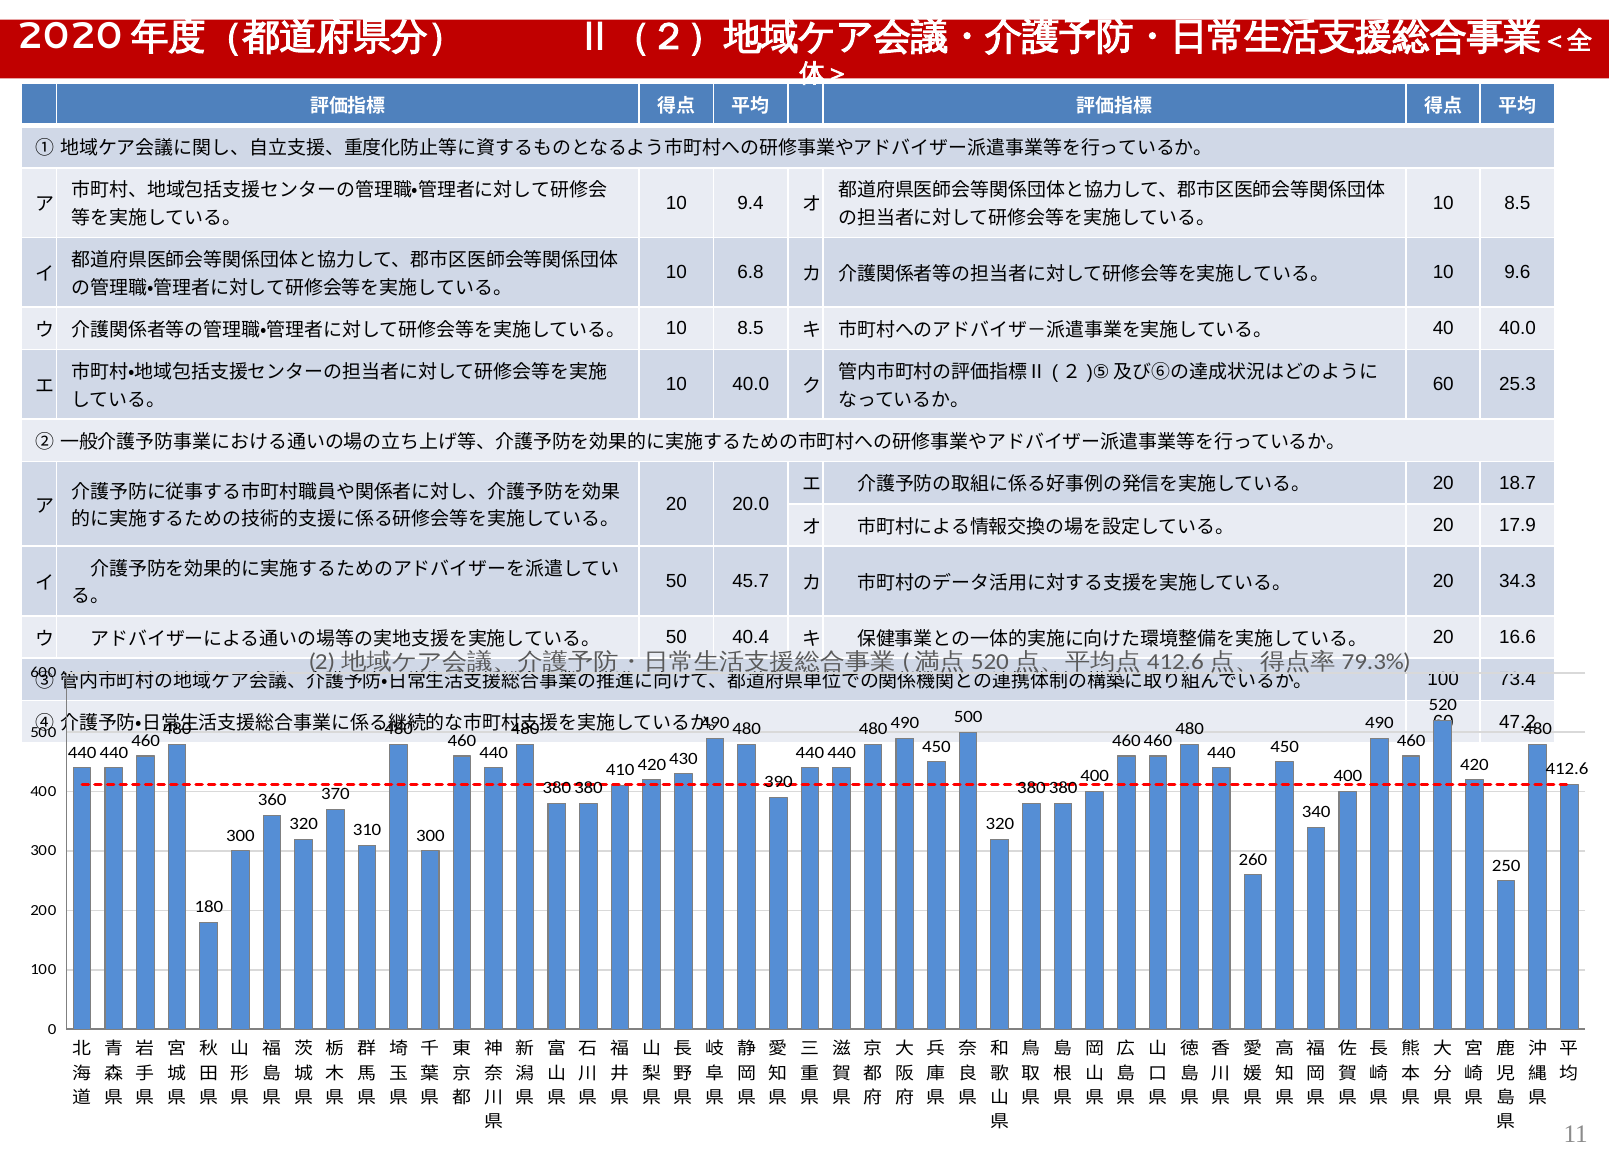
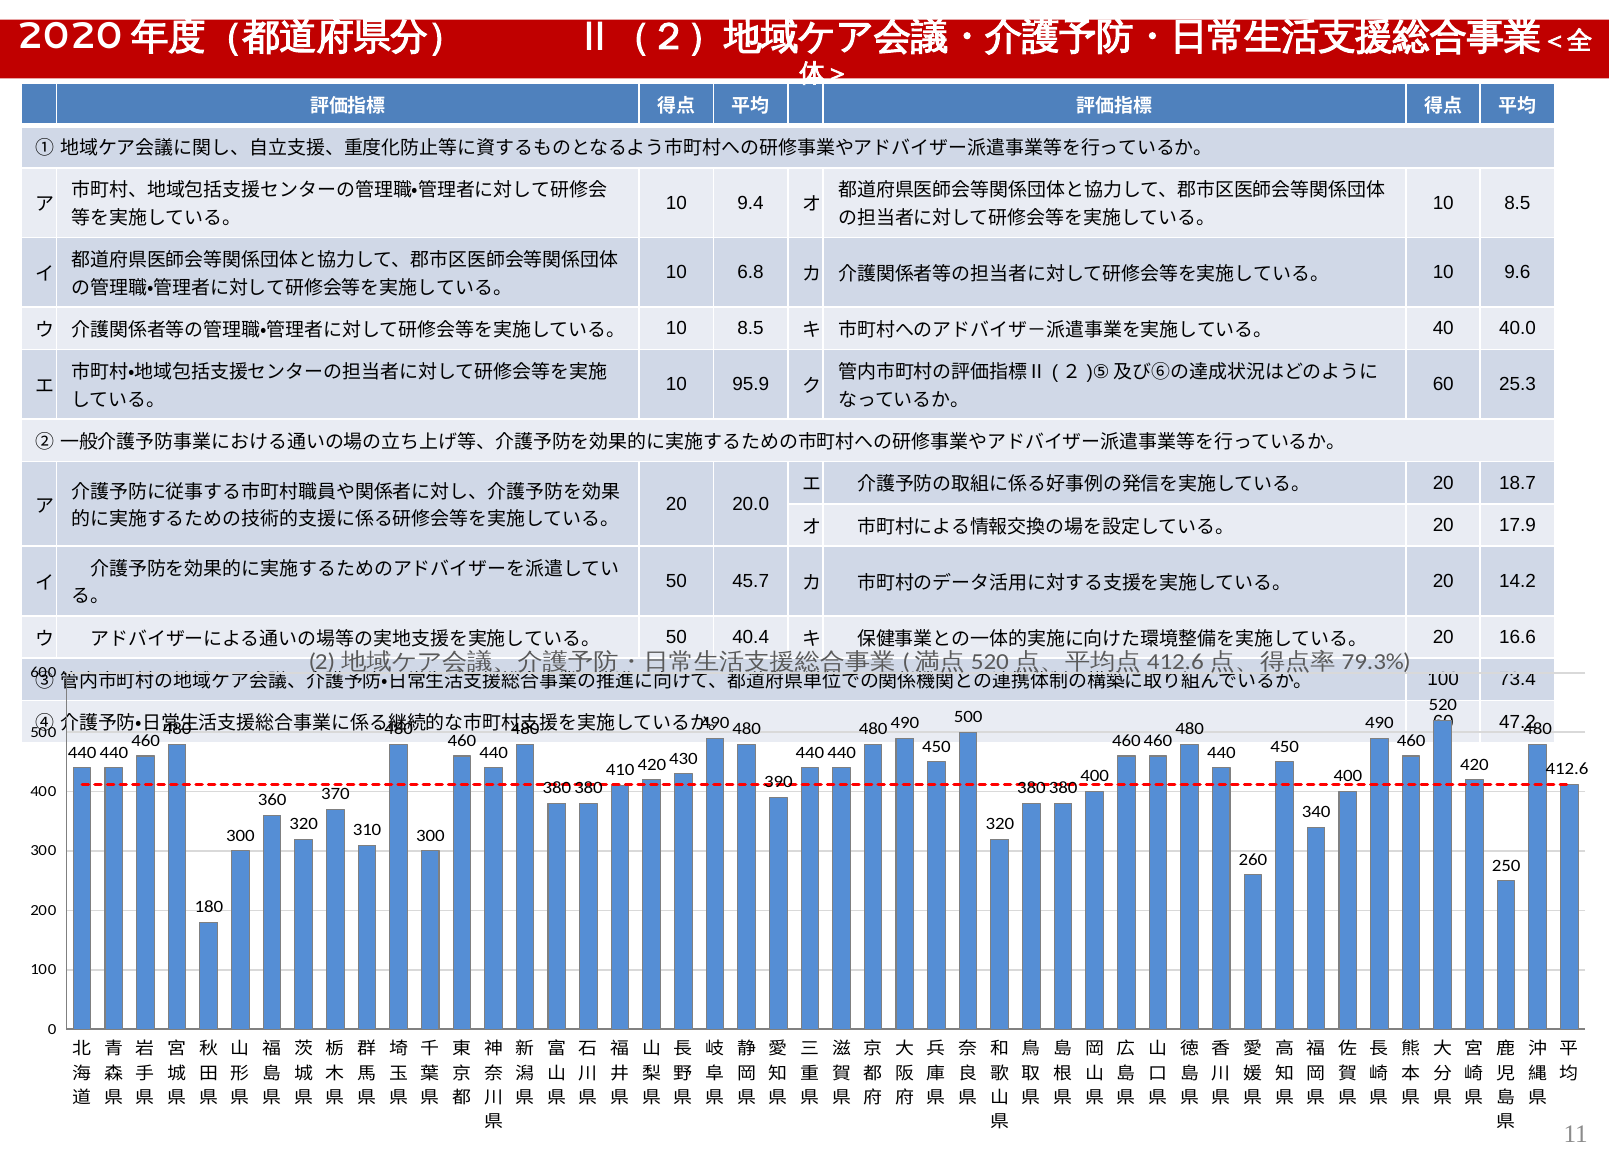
10 40.0: 40.0 -> 95.9
34.3: 34.3 -> 14.2
